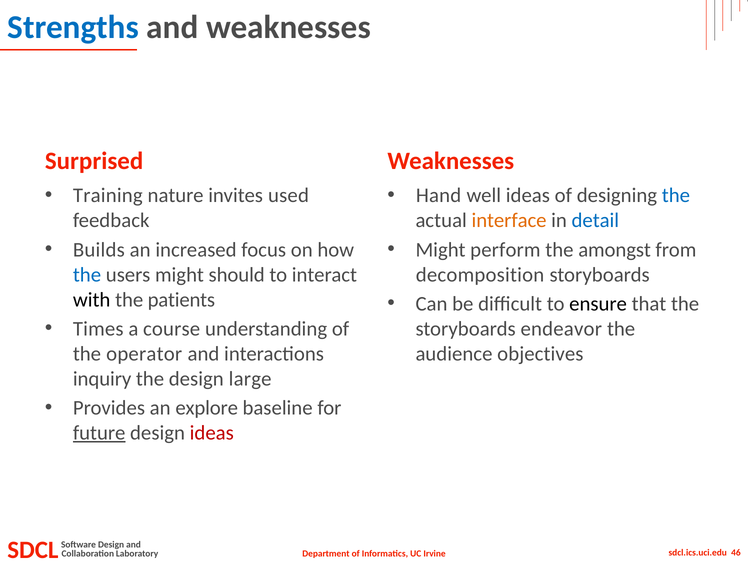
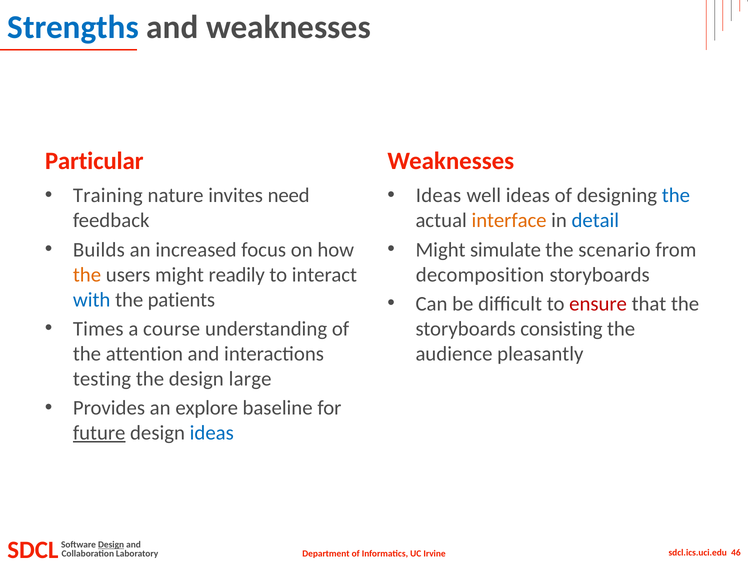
Surprised: Surprised -> Particular
used: used -> need
Hand at (439, 196): Hand -> Ideas
perform: perform -> simulate
amongst: amongst -> scenario
the at (87, 275) colour: blue -> orange
should: should -> readily
with colour: black -> blue
ensure colour: black -> red
endeavor: endeavor -> consisting
operator: operator -> attention
objectives: objectives -> pleasantly
inquiry: inquiry -> testing
ideas at (212, 433) colour: red -> blue
Design at (111, 545) underline: none -> present
